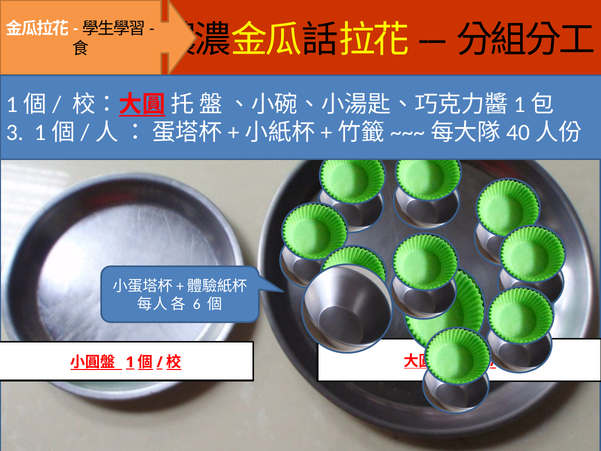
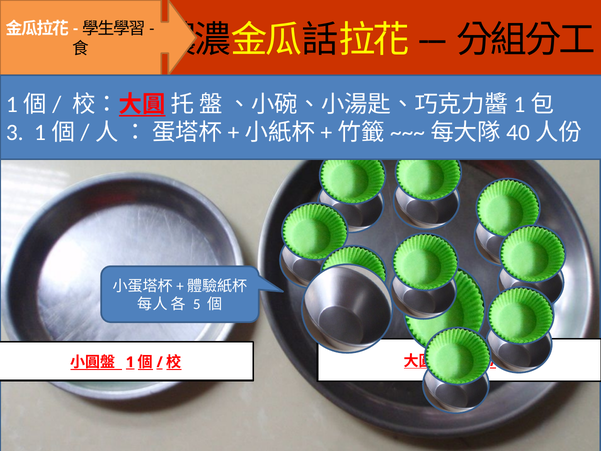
6: 6 -> 5
